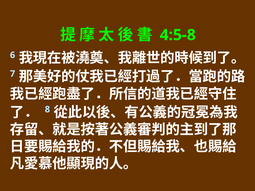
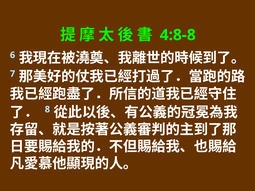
4:5-8: 4:5-8 -> 4:8-8
